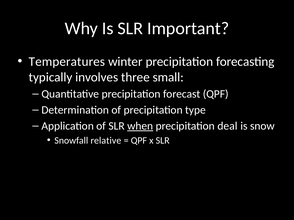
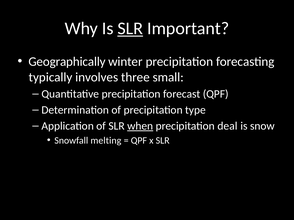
SLR at (130, 28) underline: none -> present
Temperatures: Temperatures -> Geographically
relative: relative -> melting
